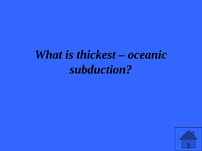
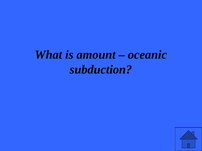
thickest: thickest -> amount
